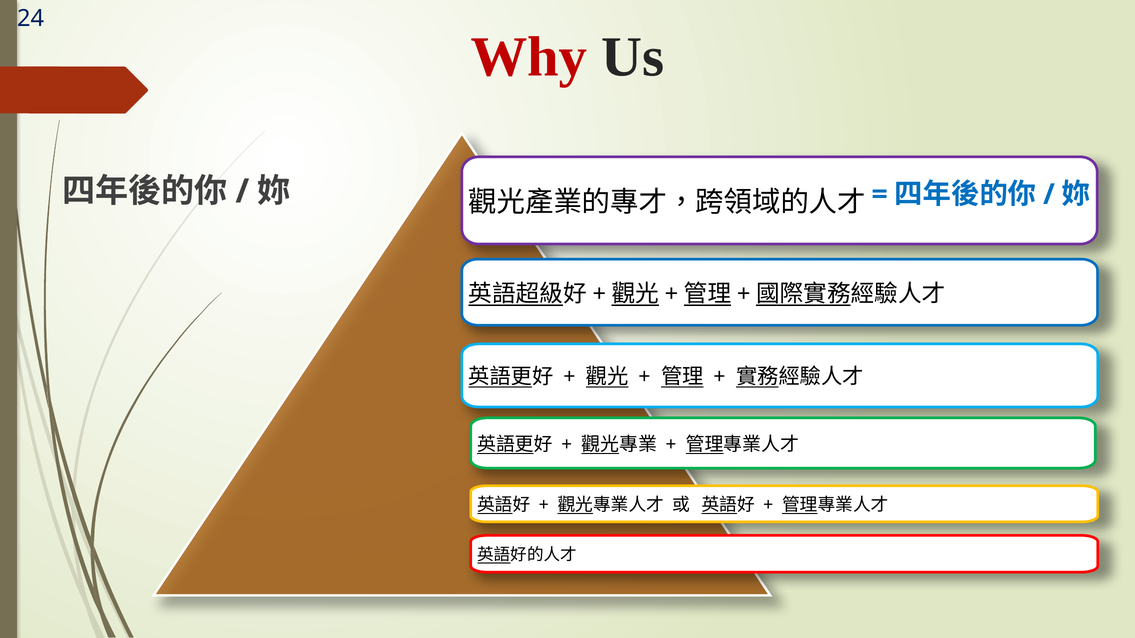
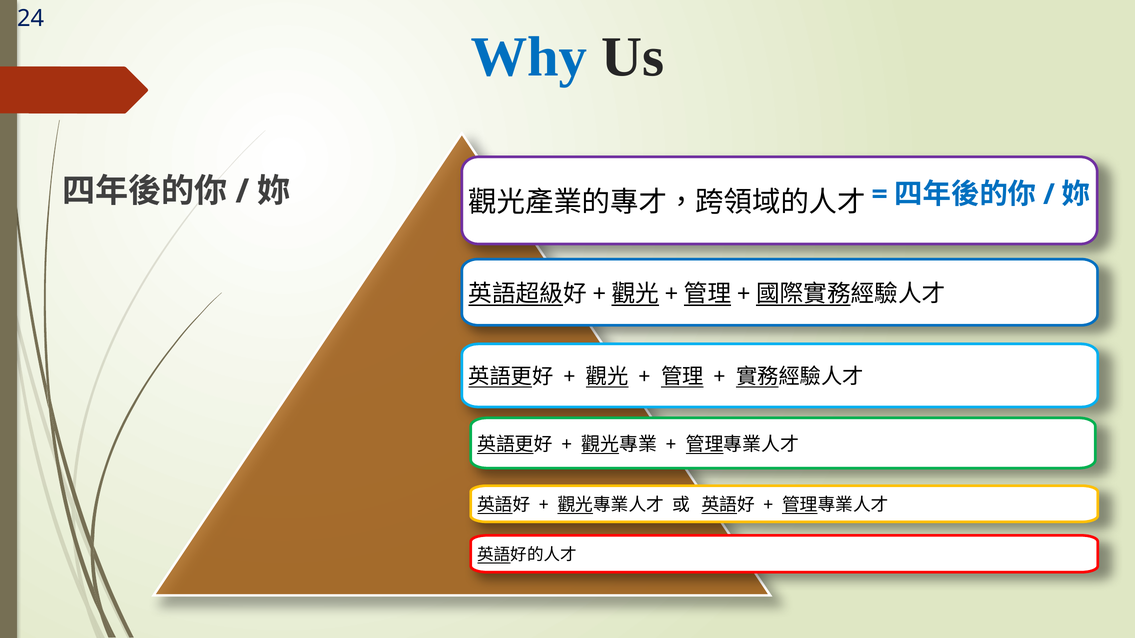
Why colour: red -> blue
